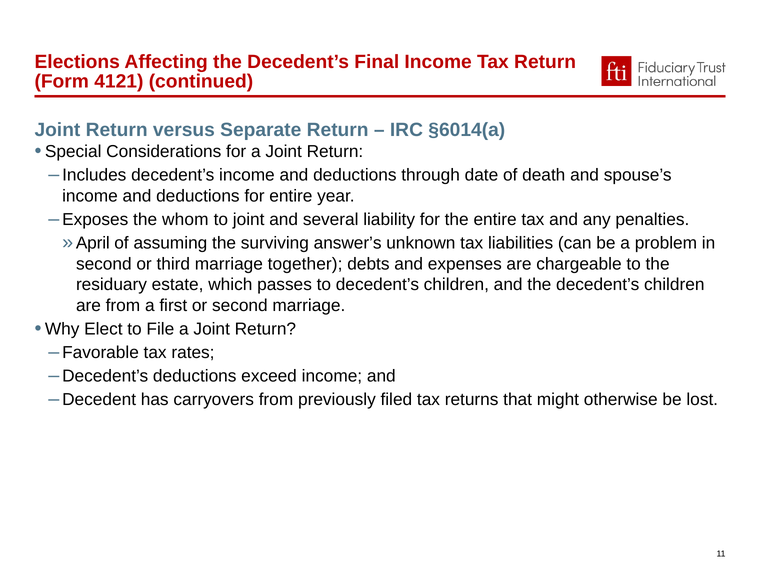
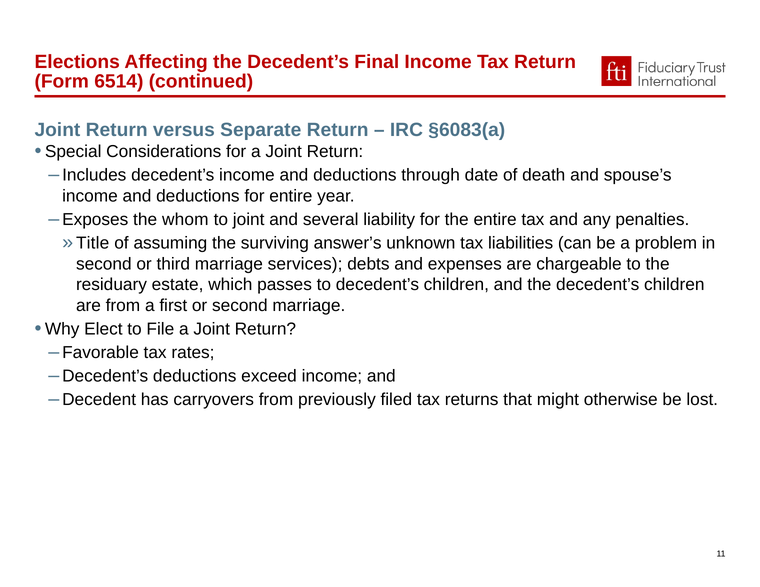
4121: 4121 -> 6514
§6014(a: §6014(a -> §6083(a
April: April -> Title
together: together -> services
